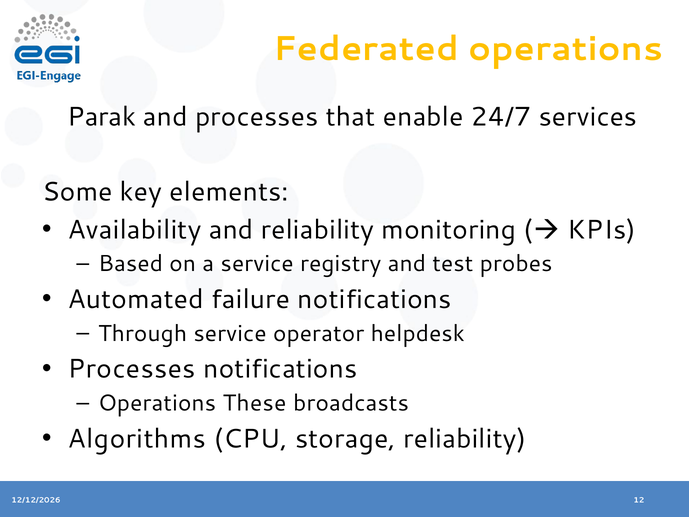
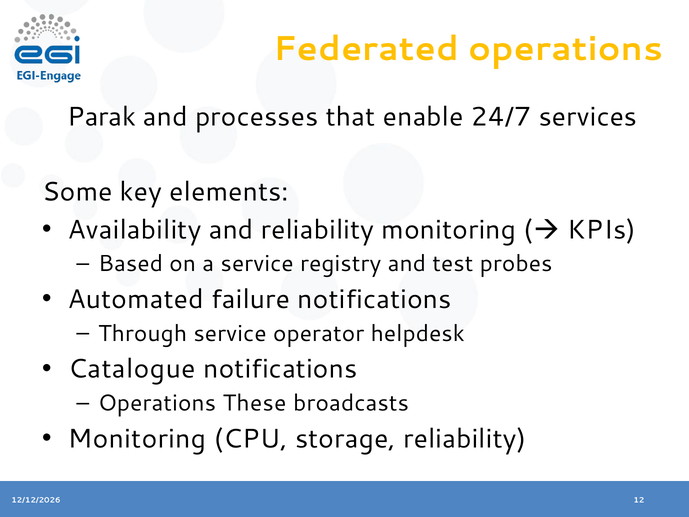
Processes at (132, 369): Processes -> Catalogue
Algorithms at (137, 439): Algorithms -> Monitoring
